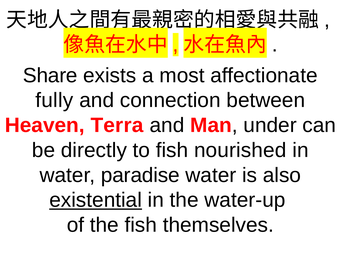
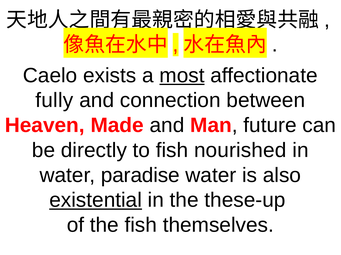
Share: Share -> Caelo
most underline: none -> present
Terra: Terra -> Made
under: under -> future
water-up: water-up -> these-up
